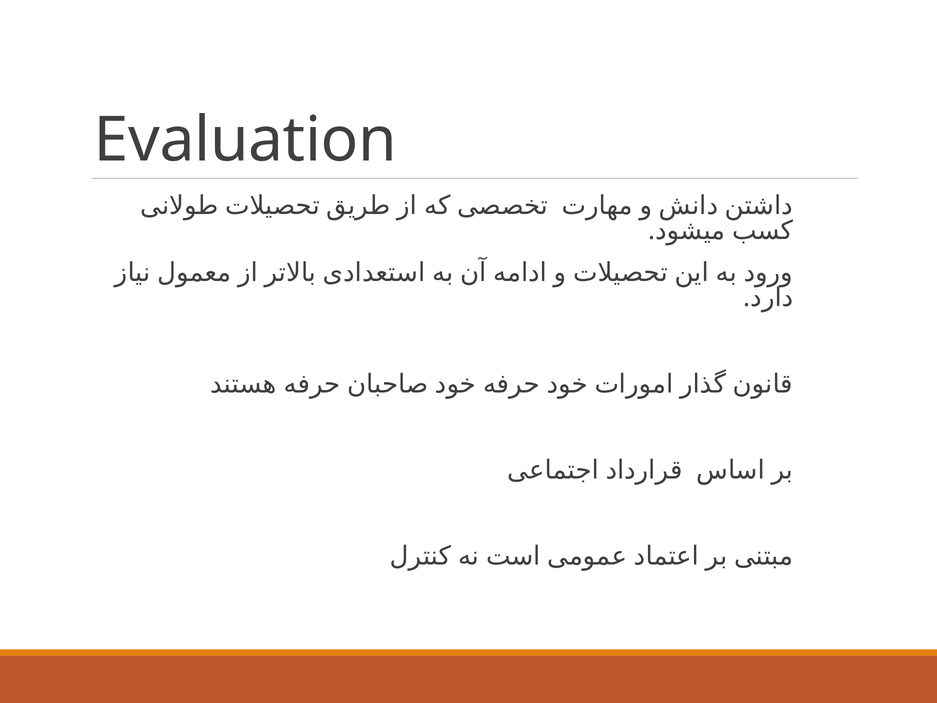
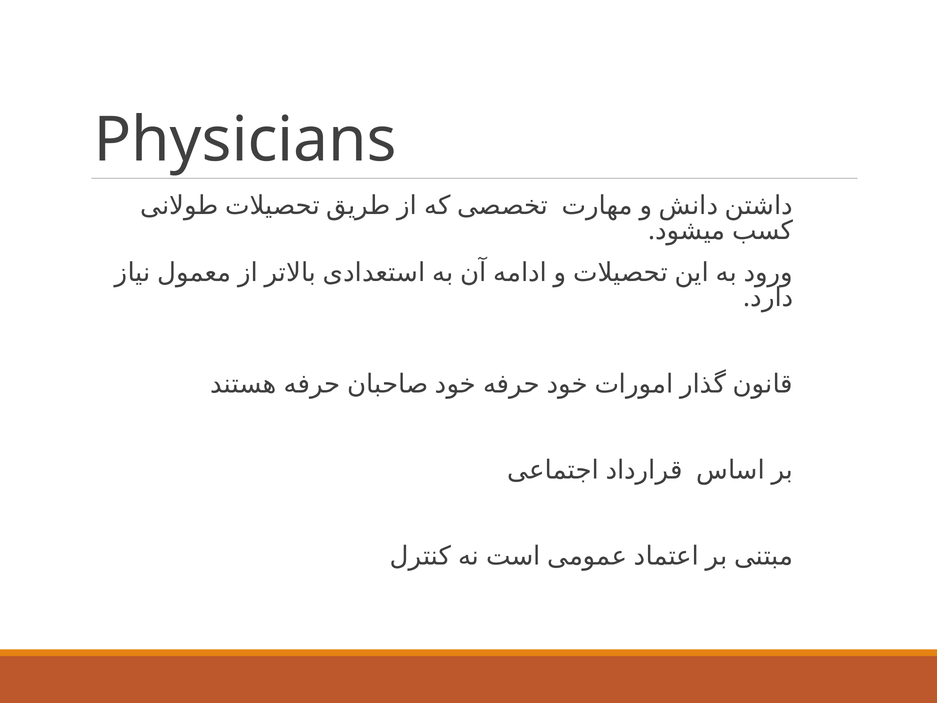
Evaluation: Evaluation -> Physicians
